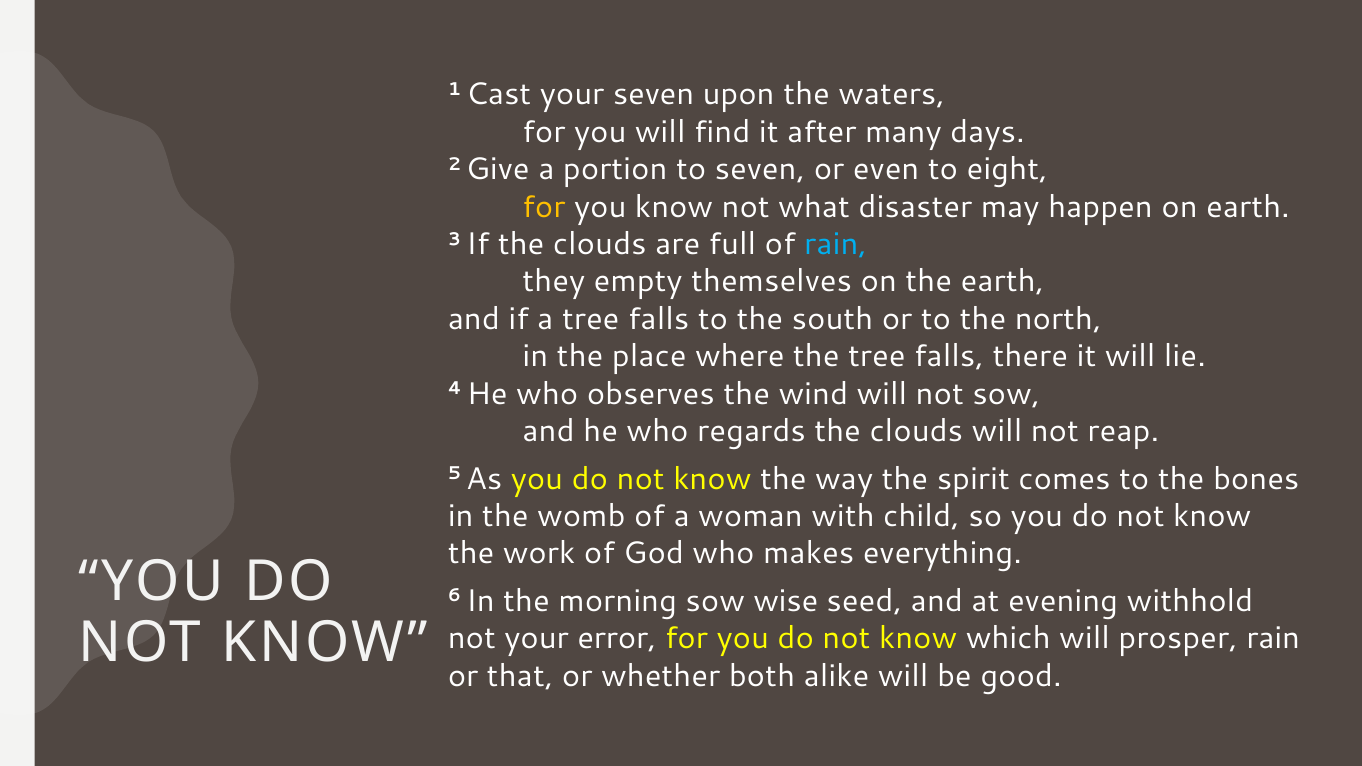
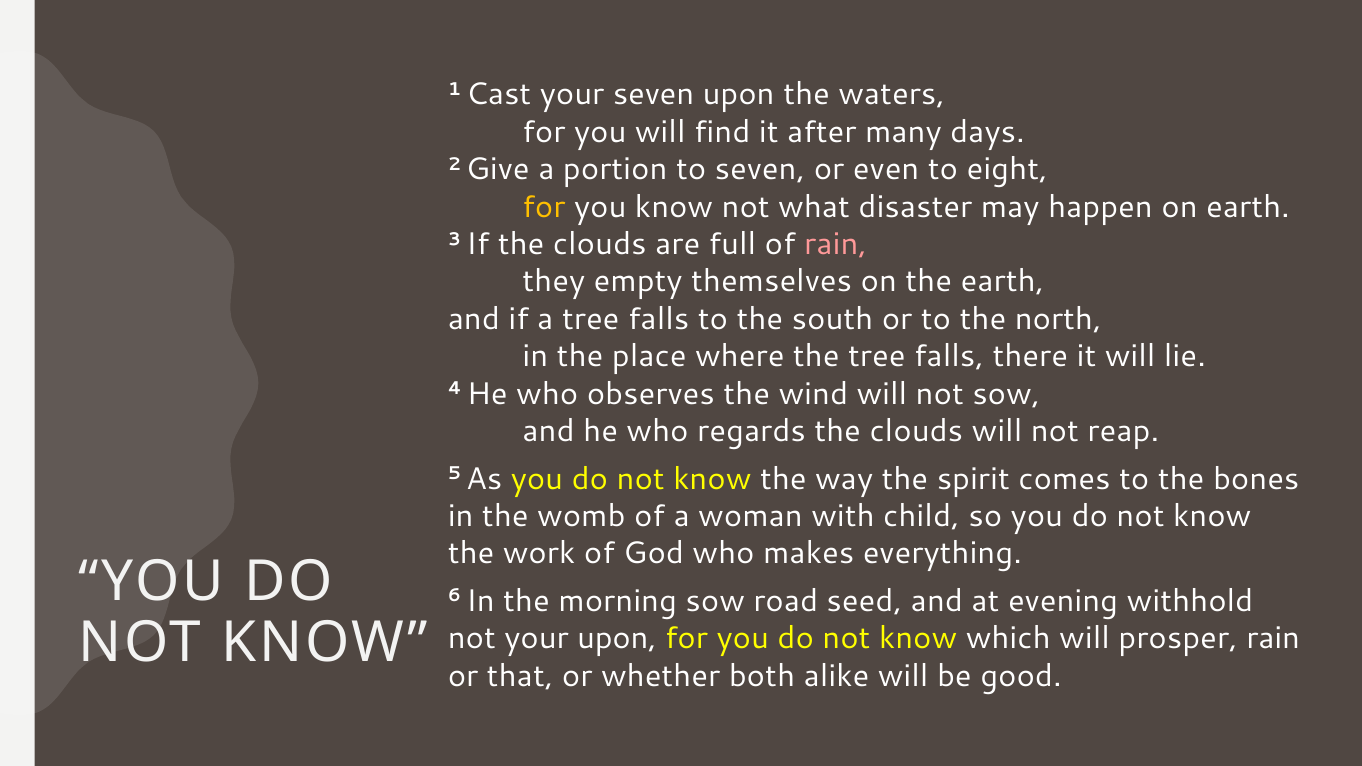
rain at (836, 244) colour: light blue -> pink
wise: wise -> road
your error: error -> upon
